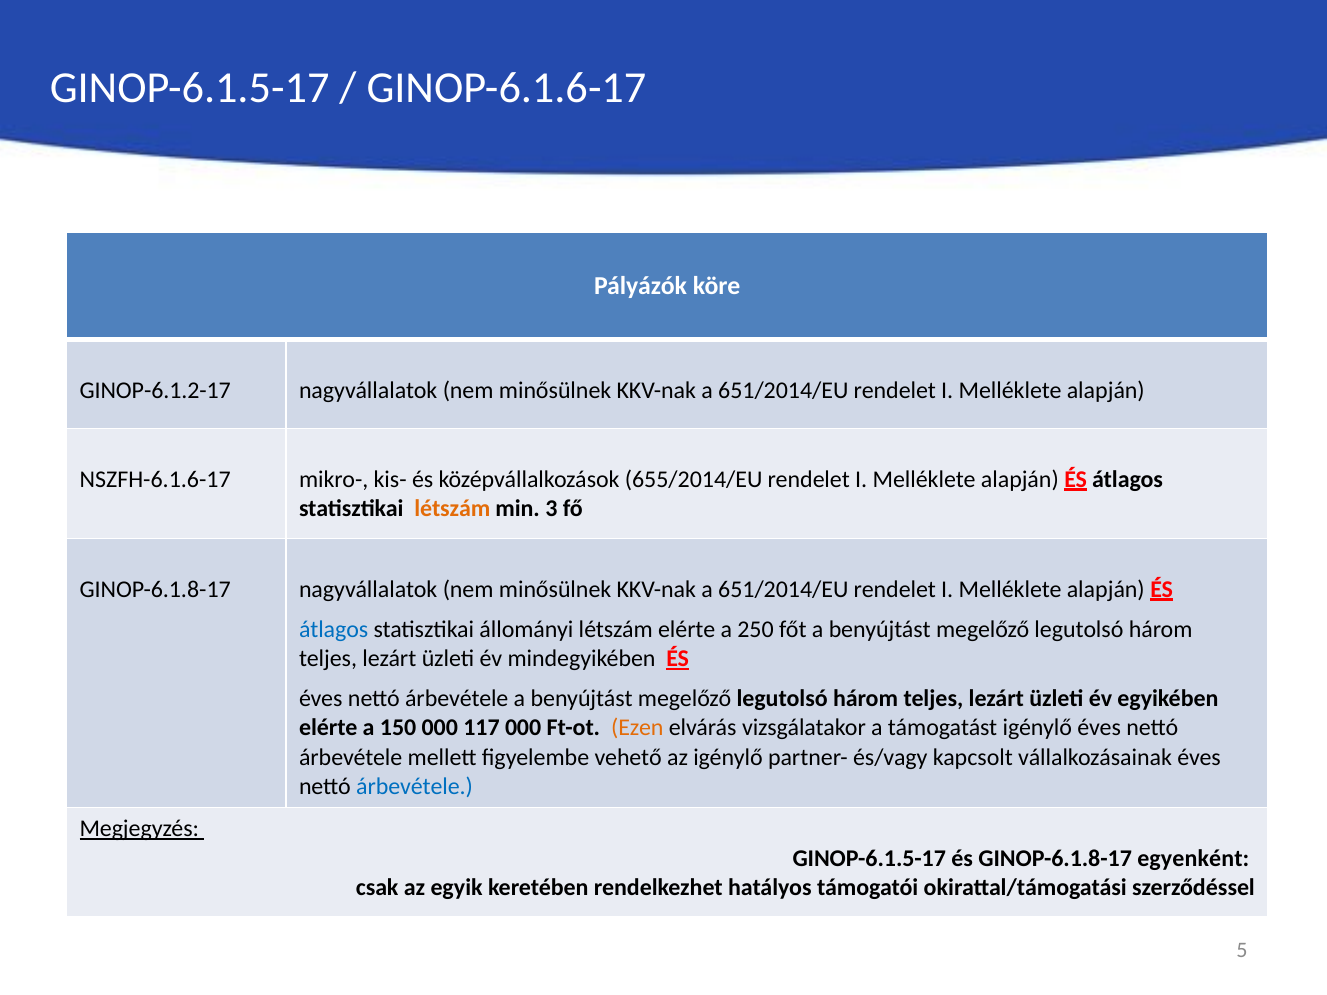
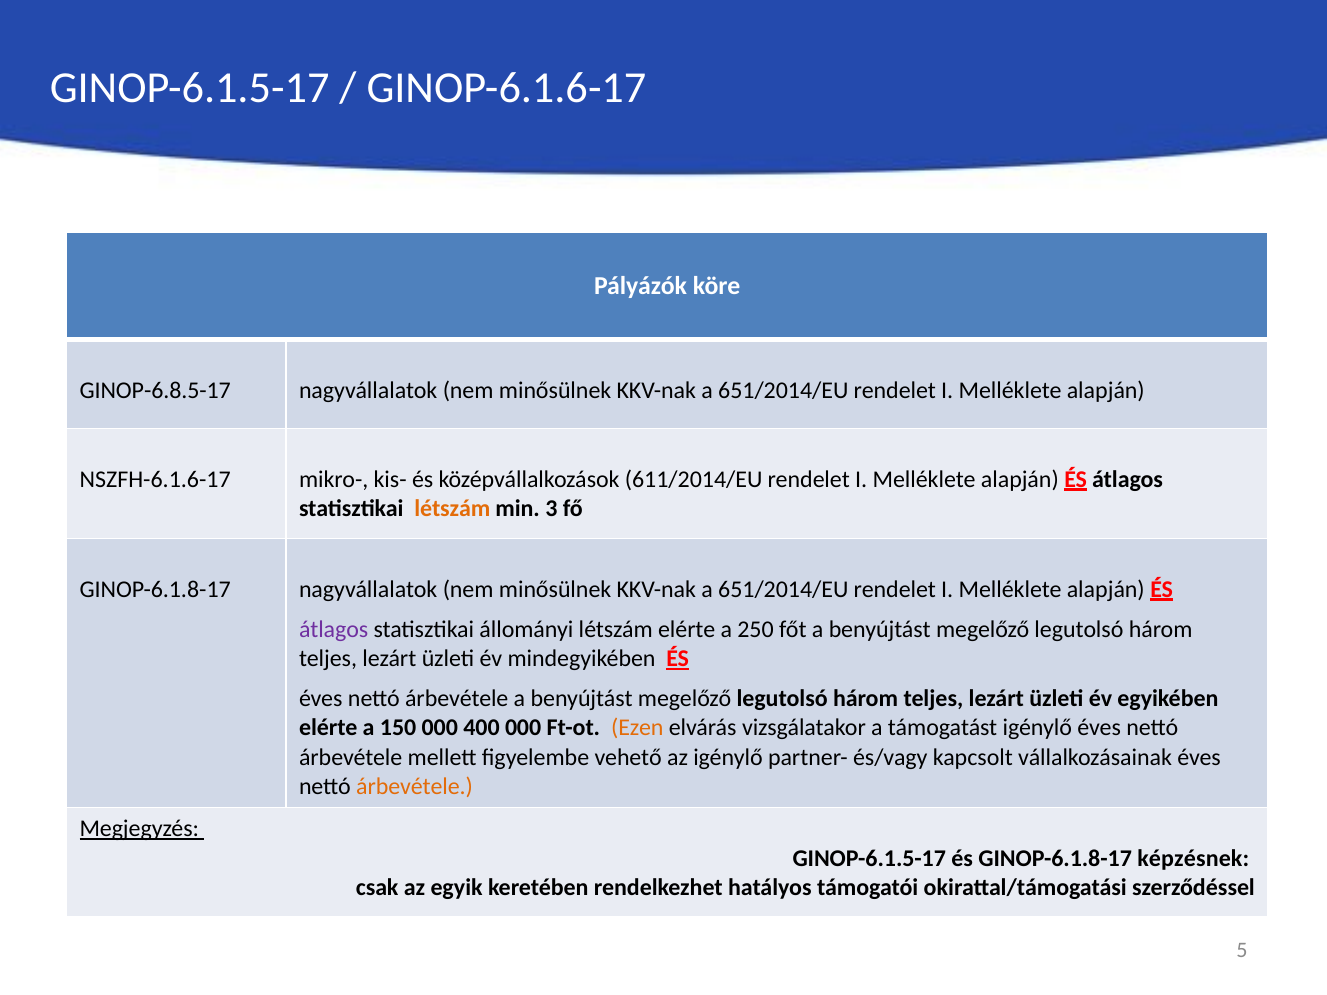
GINOP-6.1.2-17: GINOP-6.1.2-17 -> GINOP-6.8.5-17
655/2014/EU: 655/2014/EU -> 611/2014/EU
átlagos at (334, 630) colour: blue -> purple
117: 117 -> 400
árbevétele at (415, 787) colour: blue -> orange
egyenként: egyenként -> képzésnek
